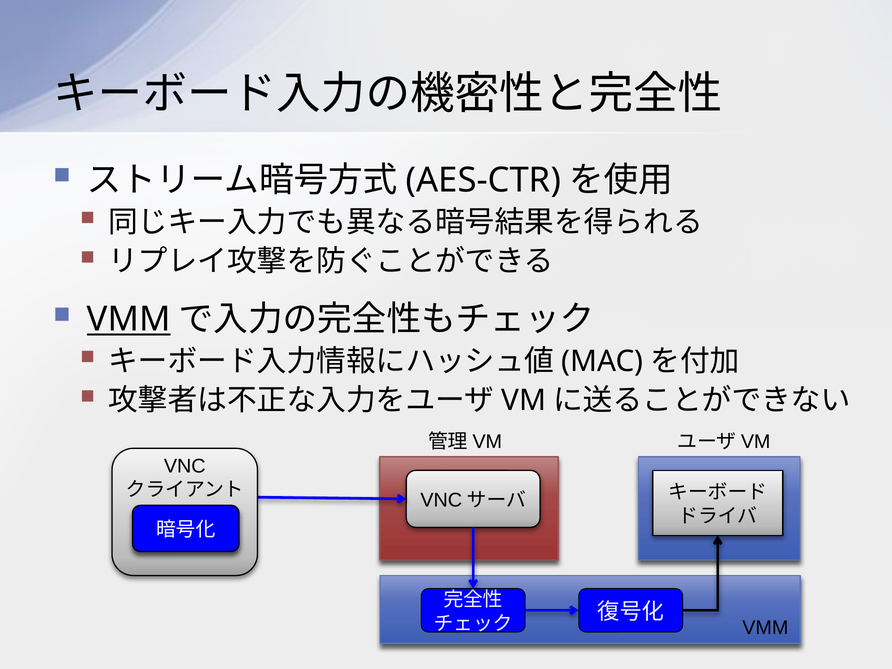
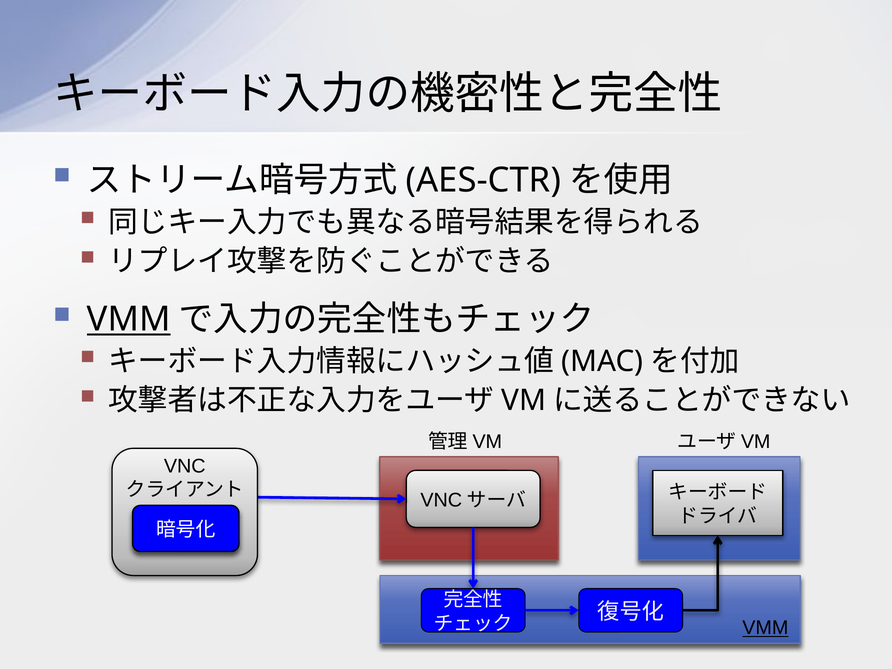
VMM at (765, 628) underline: none -> present
